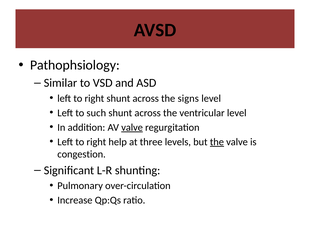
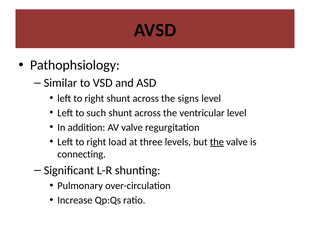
valve at (132, 127) underline: present -> none
help: help -> load
congestion: congestion -> connecting
